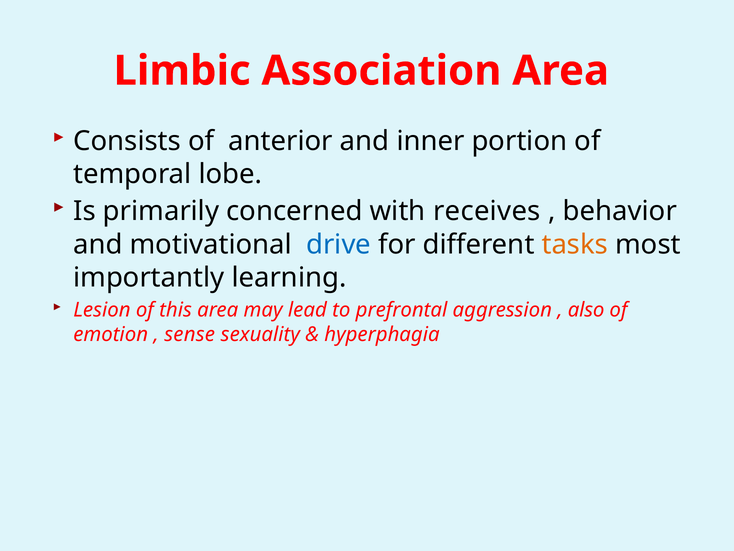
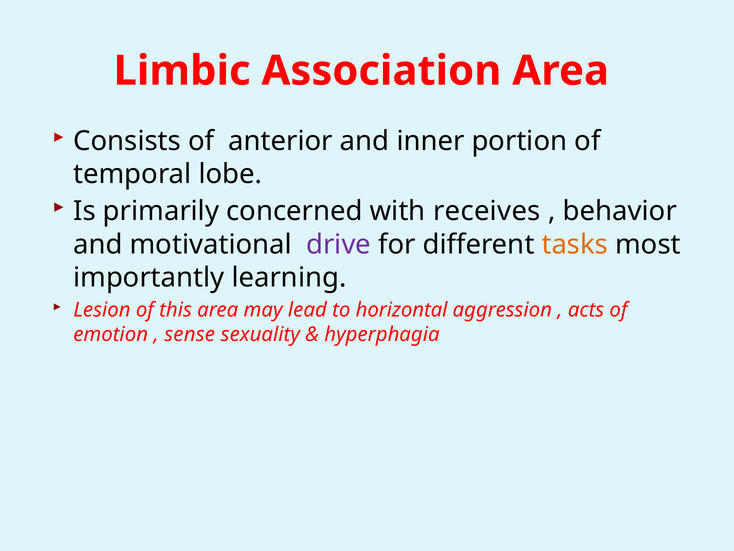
drive colour: blue -> purple
prefrontal: prefrontal -> horizontal
also: also -> acts
